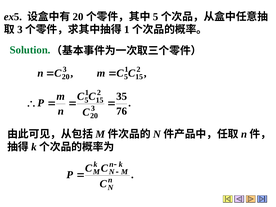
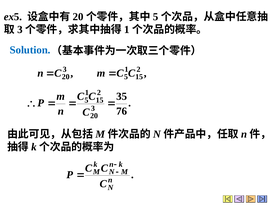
Solution colour: green -> blue
